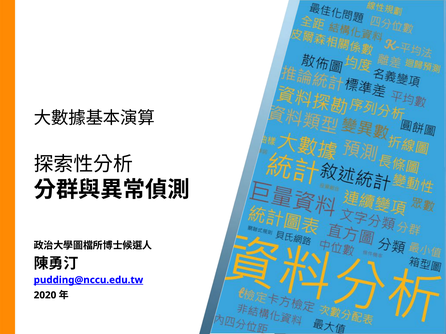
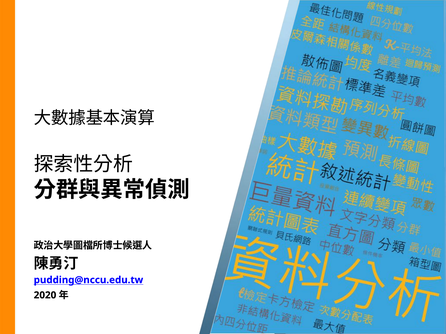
pudding@nccu.edu.tw underline: present -> none
